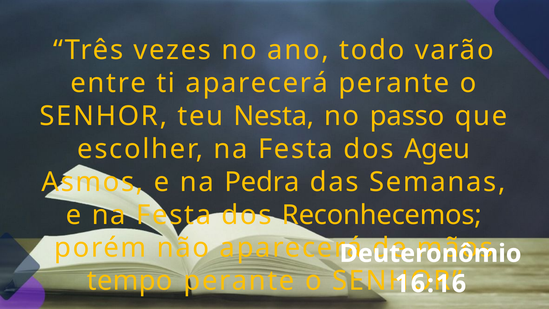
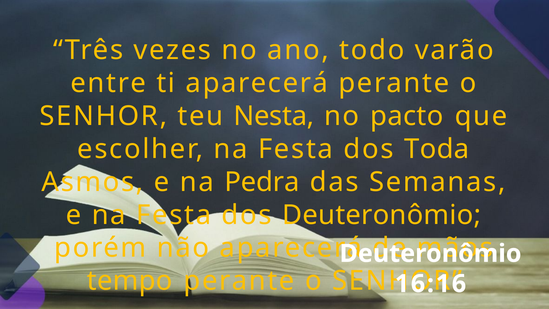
passo: passo -> pacto
Ageu: Ageu -> Toda
dos Reconhecemos: Reconhecemos -> Deuteronômio
